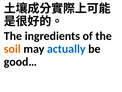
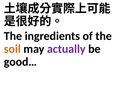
actually colour: blue -> purple
